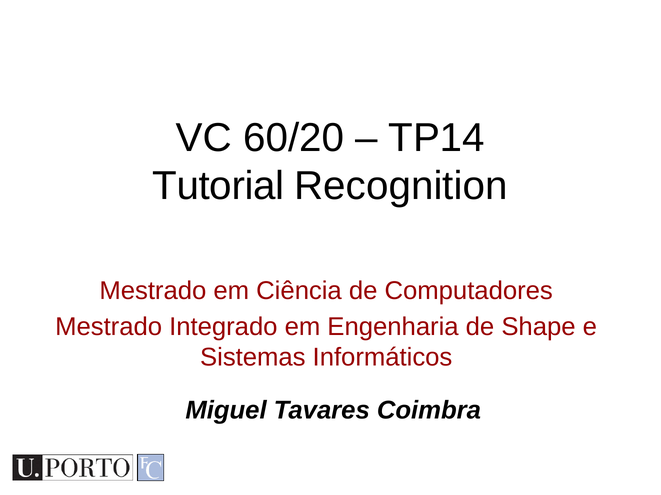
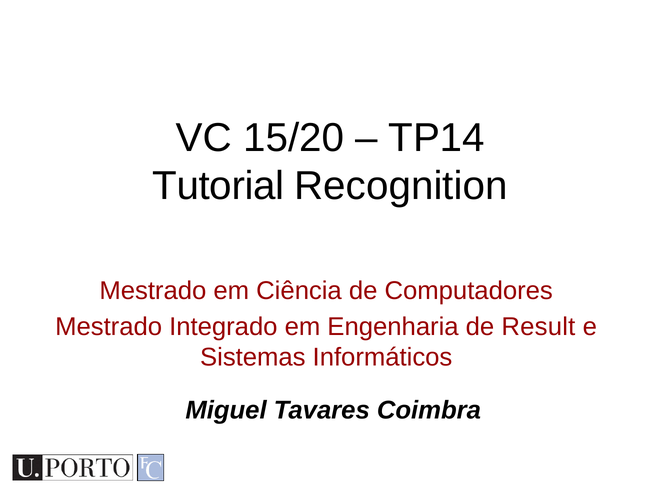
60/20: 60/20 -> 15/20
Shape: Shape -> Result
